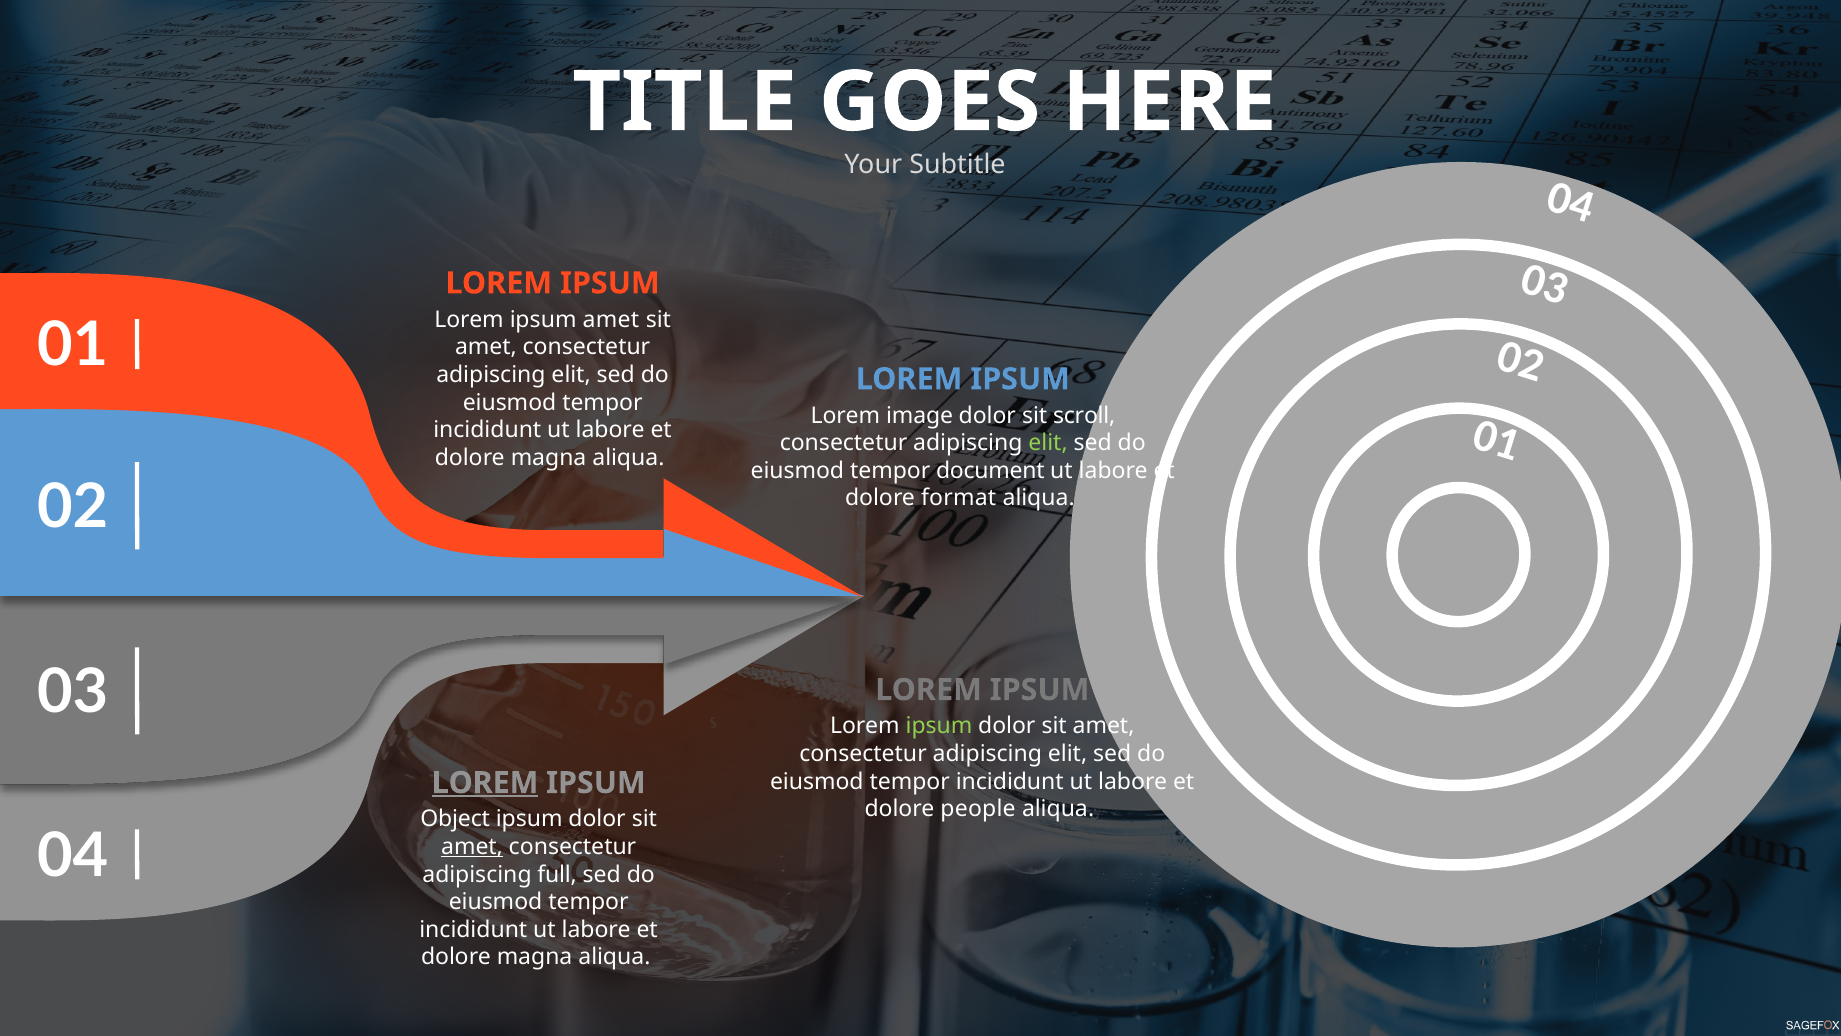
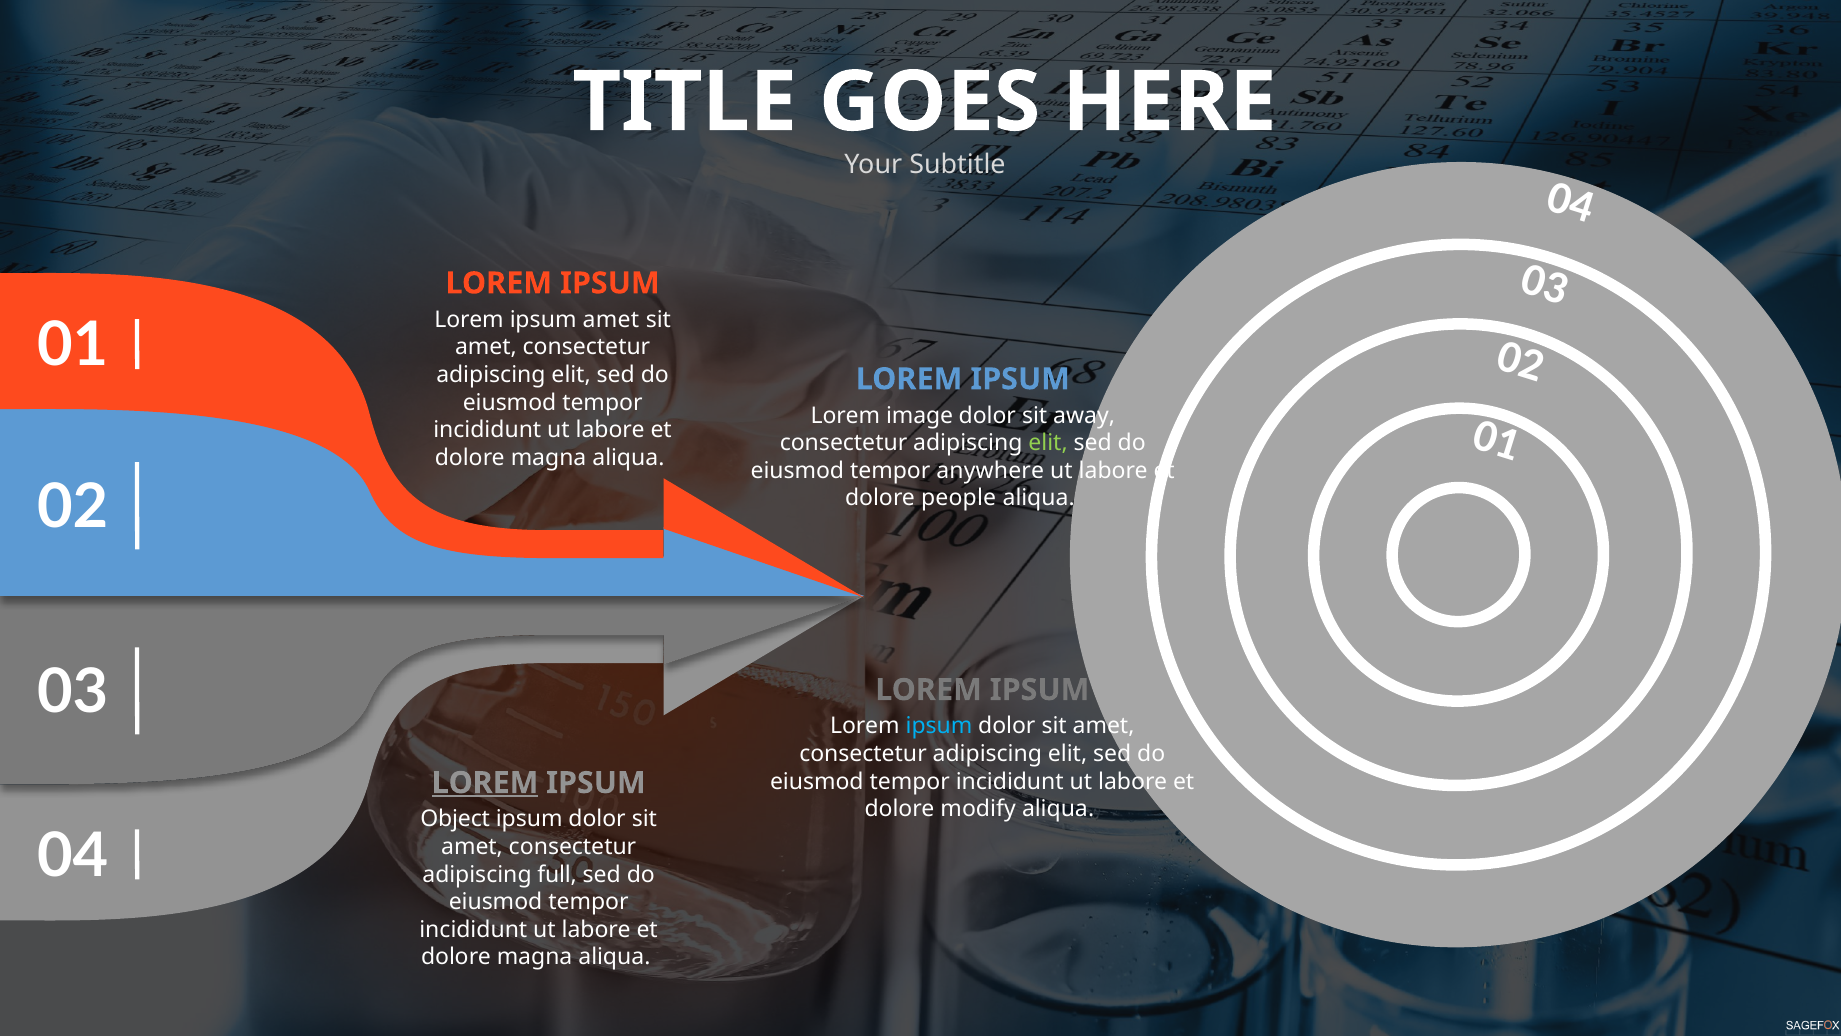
scroll: scroll -> away
document: document -> anywhere
format: format -> people
ipsum at (939, 726) colour: light green -> light blue
people: people -> modify
amet at (472, 847) underline: present -> none
